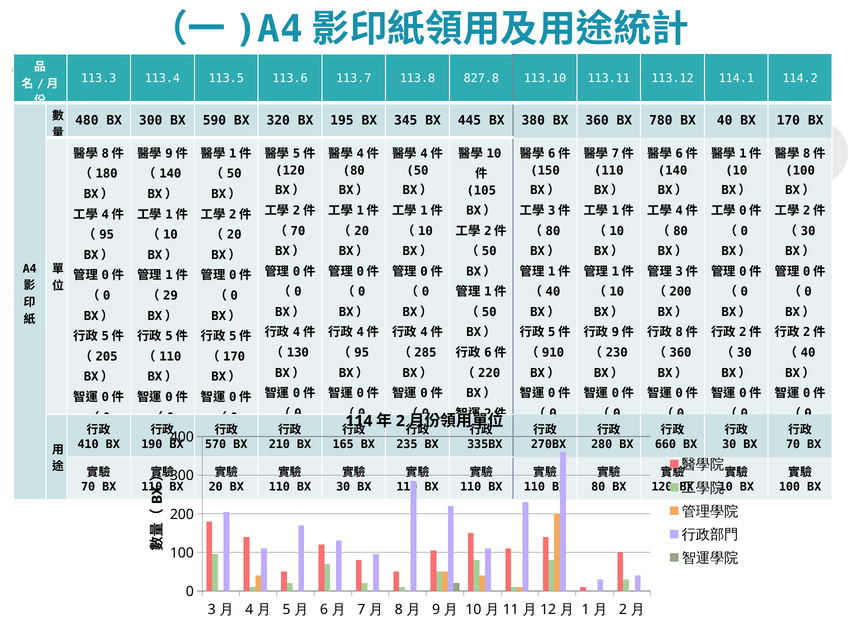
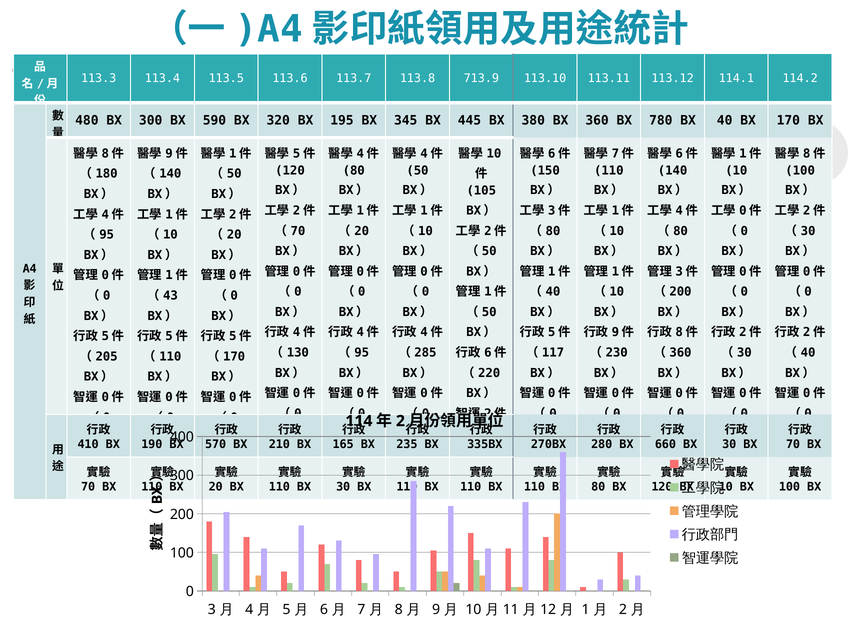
827.8: 827.8 -> 713.9
29: 29 -> 43
910: 910 -> 117
